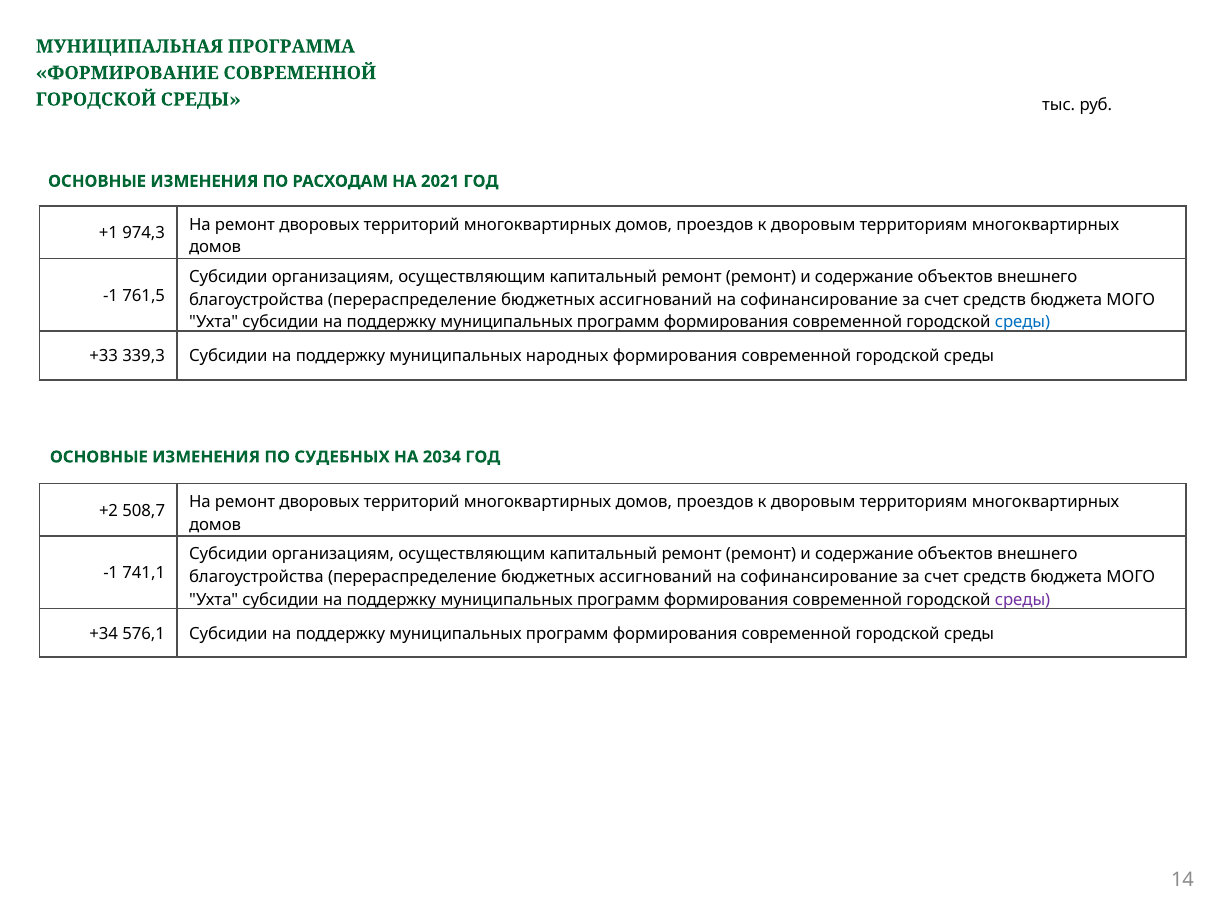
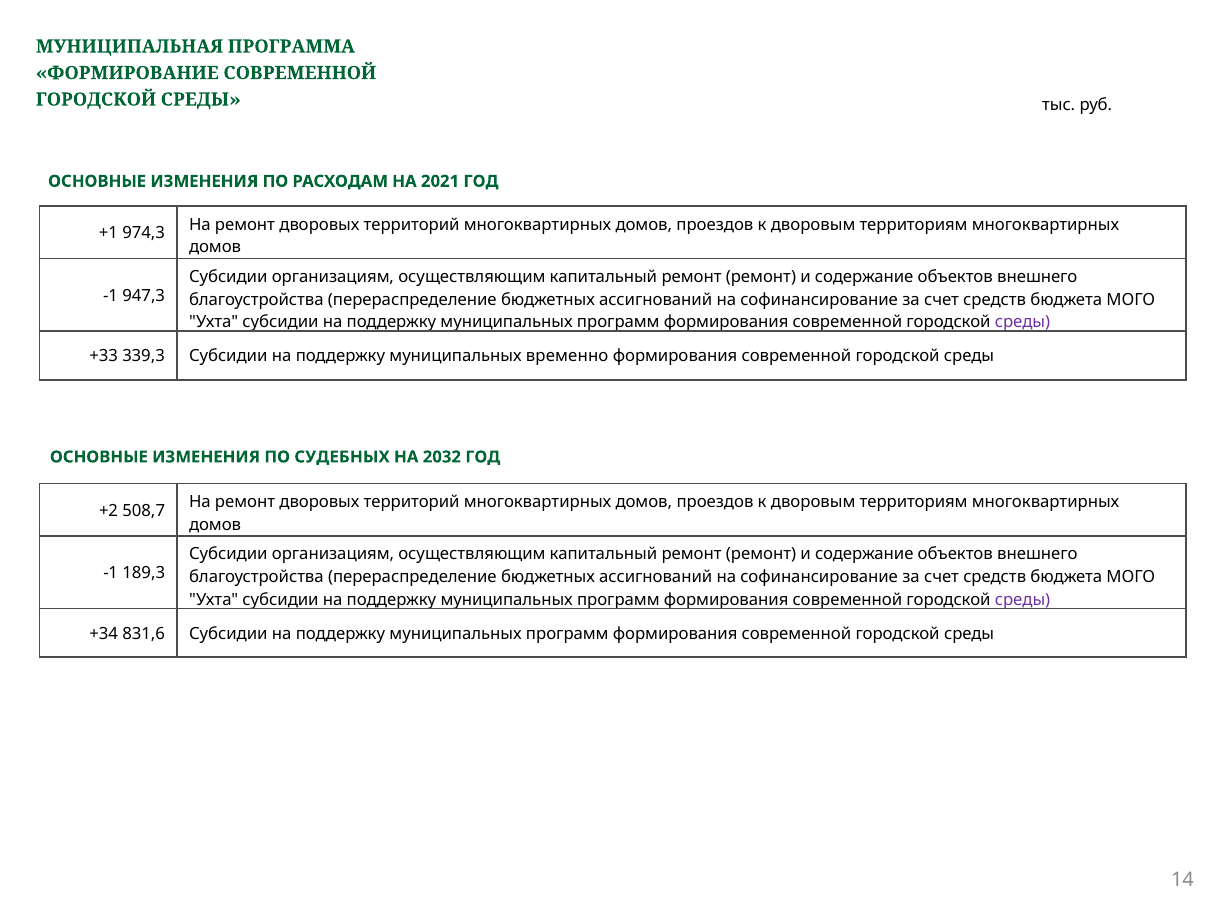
761,5: 761,5 -> 947,3
среды at (1022, 322) colour: blue -> purple
народных: народных -> временно
2034: 2034 -> 2032
741,1: 741,1 -> 189,3
576,1: 576,1 -> 831,6
